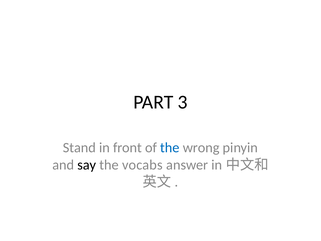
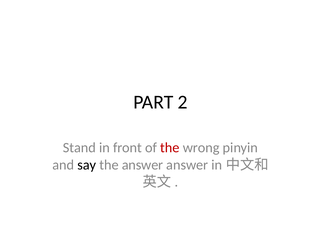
3: 3 -> 2
the at (170, 148) colour: blue -> red
the vocabs: vocabs -> answer
